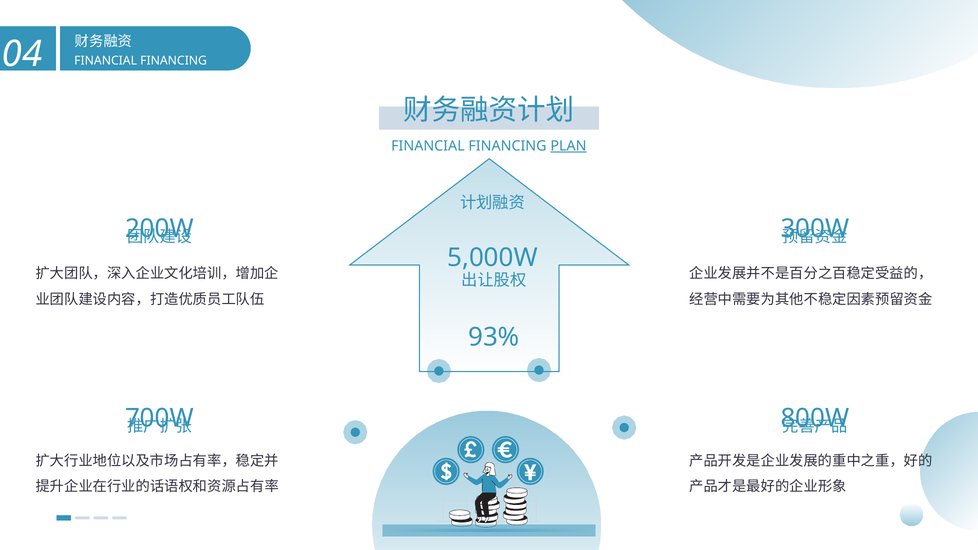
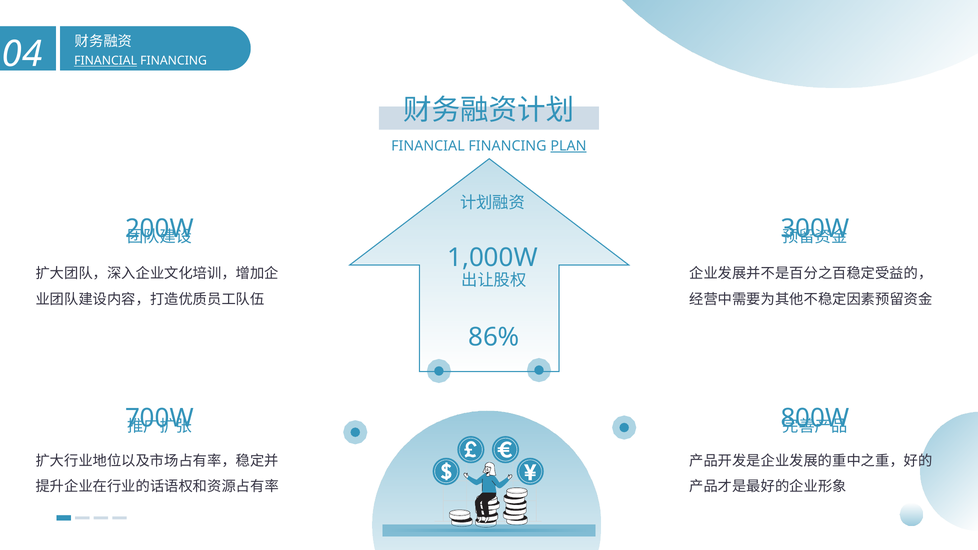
FINANCIAL at (106, 61) underline: none -> present
5,000W: 5,000W -> 1,000W
93%: 93% -> 86%
